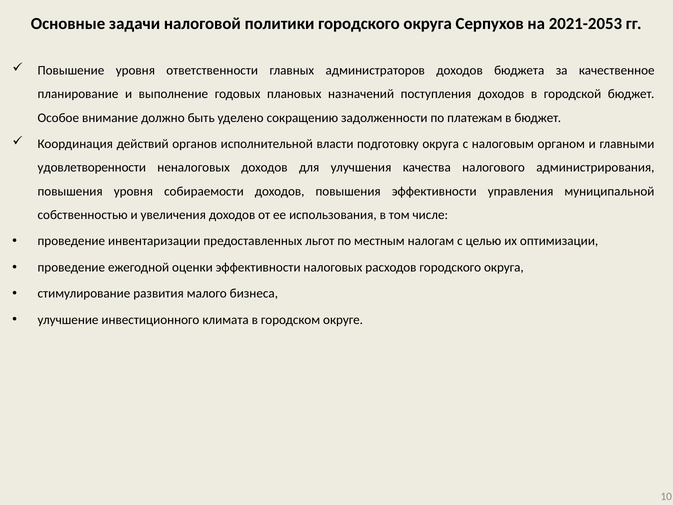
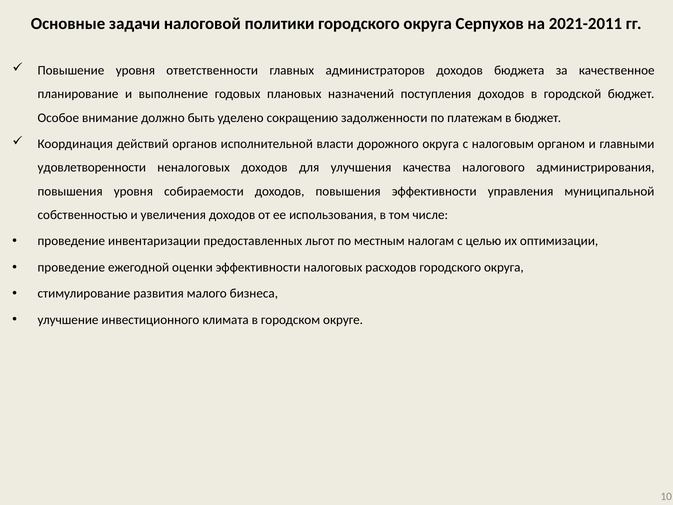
2021-2053: 2021-2053 -> 2021-2011
подготовку: подготовку -> дорожного
